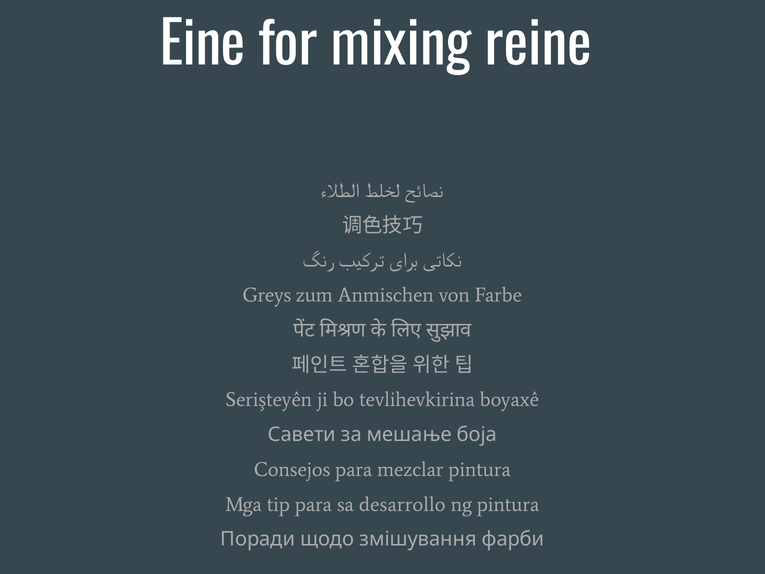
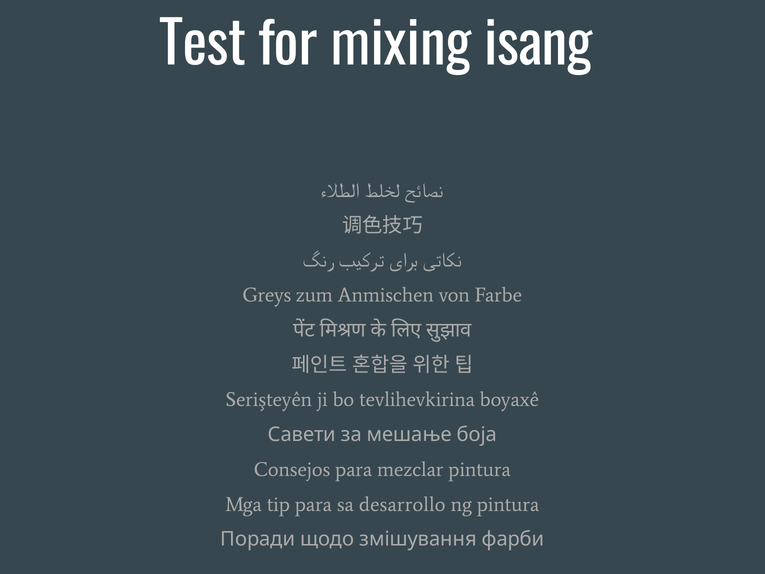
Eine: Eine -> Test
reine: reine -> isang
